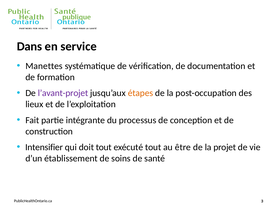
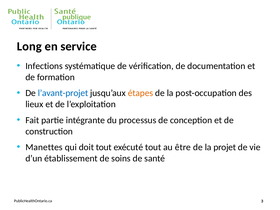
Dans: Dans -> Long
Manettes: Manettes -> Infections
l’avant-projet colour: purple -> blue
Intensifier: Intensifier -> Manettes
